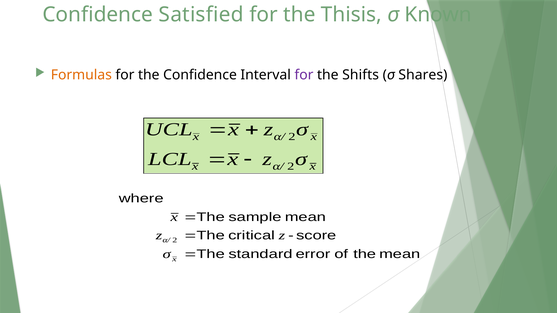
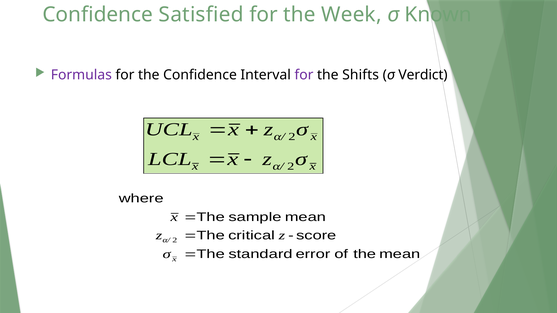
Thisis: Thisis -> Week
Formulas colour: orange -> purple
Shares: Shares -> Verdict
